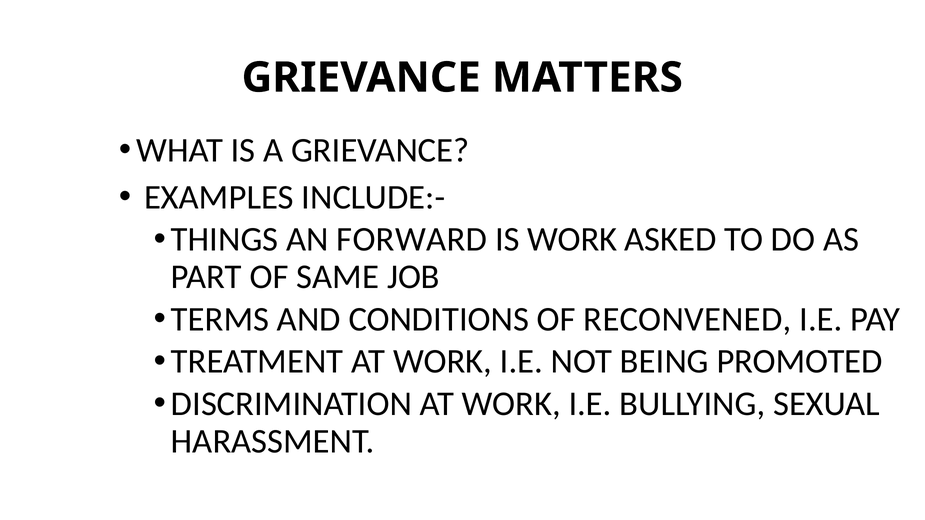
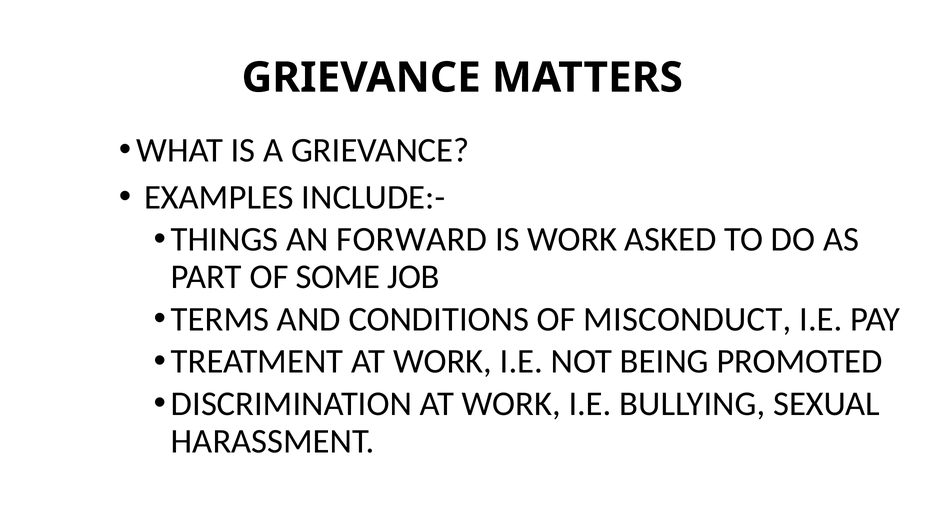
SAME: SAME -> SOME
RECONVENED: RECONVENED -> MISCONDUCT
